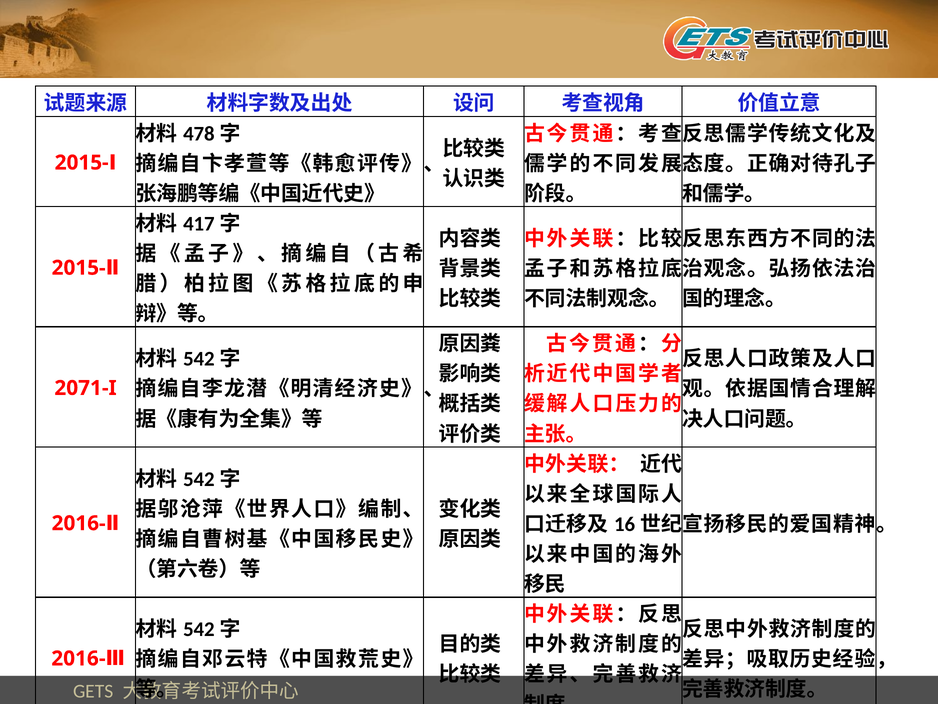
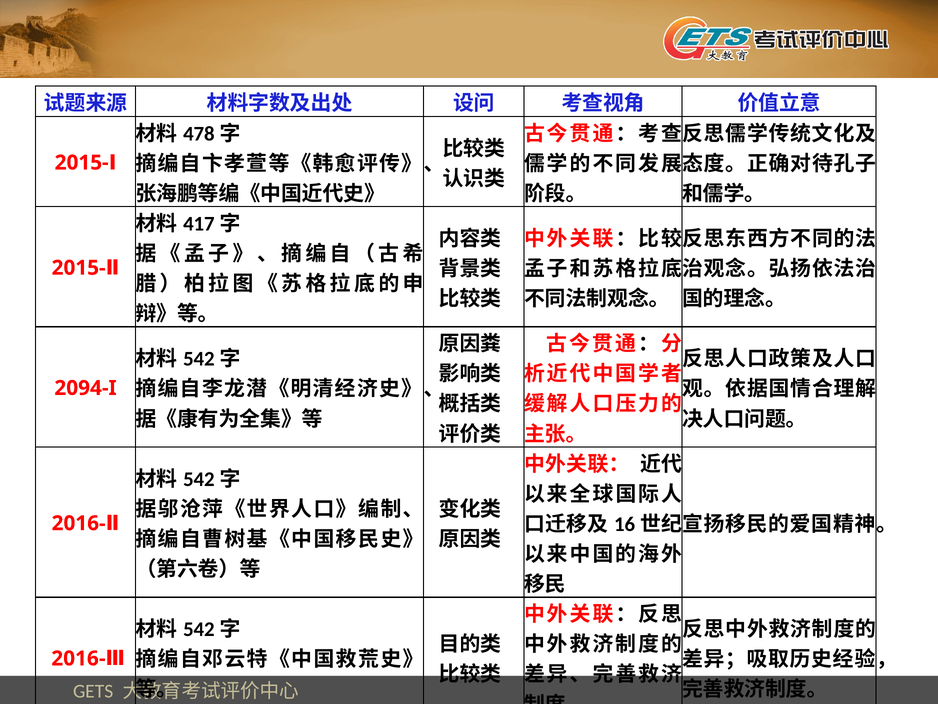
2071-I: 2071-I -> 2094-I
